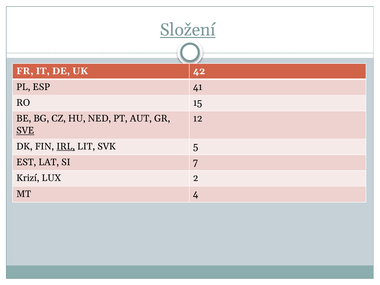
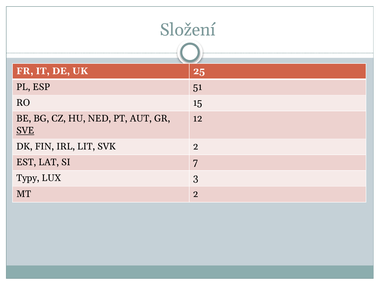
Složení underline: present -> none
42: 42 -> 25
41: 41 -> 51
IRL underline: present -> none
SVK 5: 5 -> 2
Krizí: Krizí -> Typy
2: 2 -> 3
MT 4: 4 -> 2
